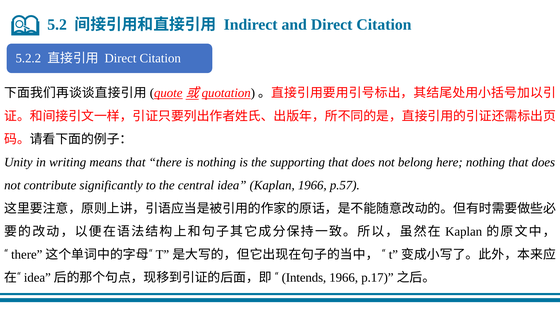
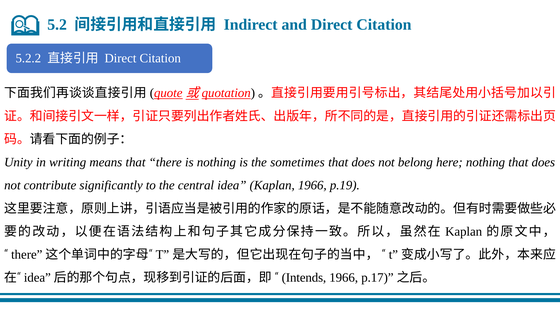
supporting: supporting -> sometimes
p.57: p.57 -> p.19
